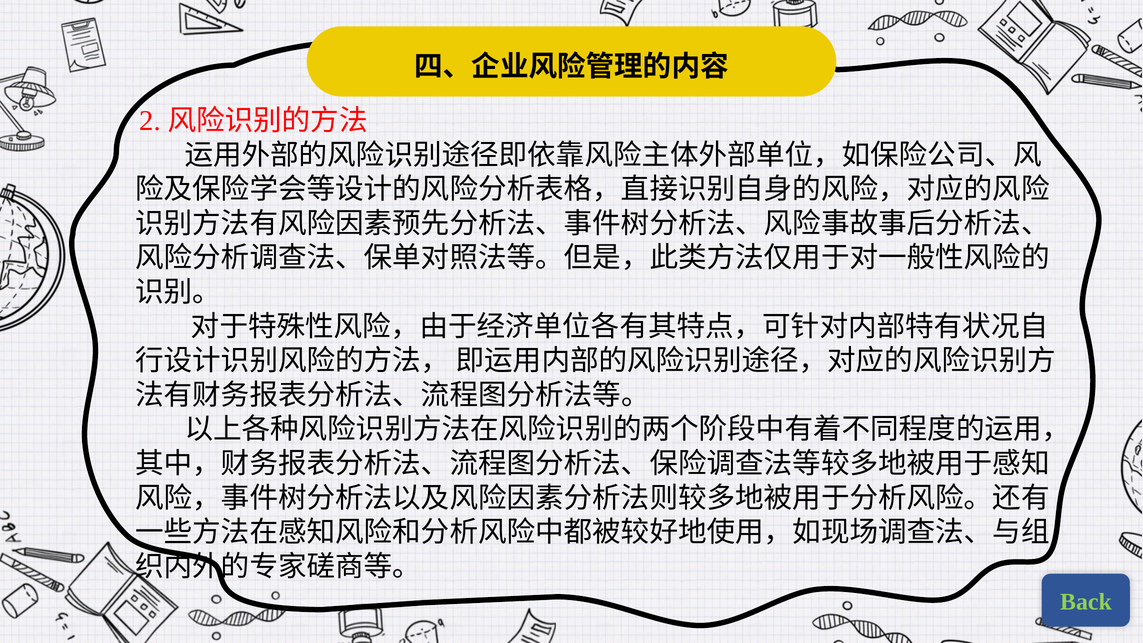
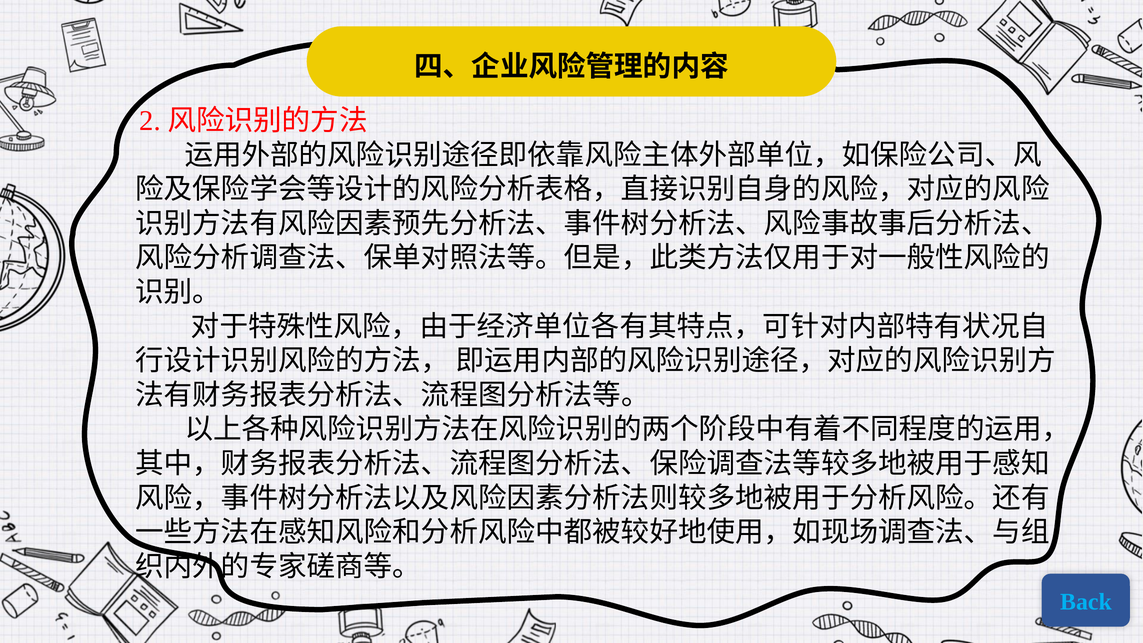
Back colour: light green -> light blue
